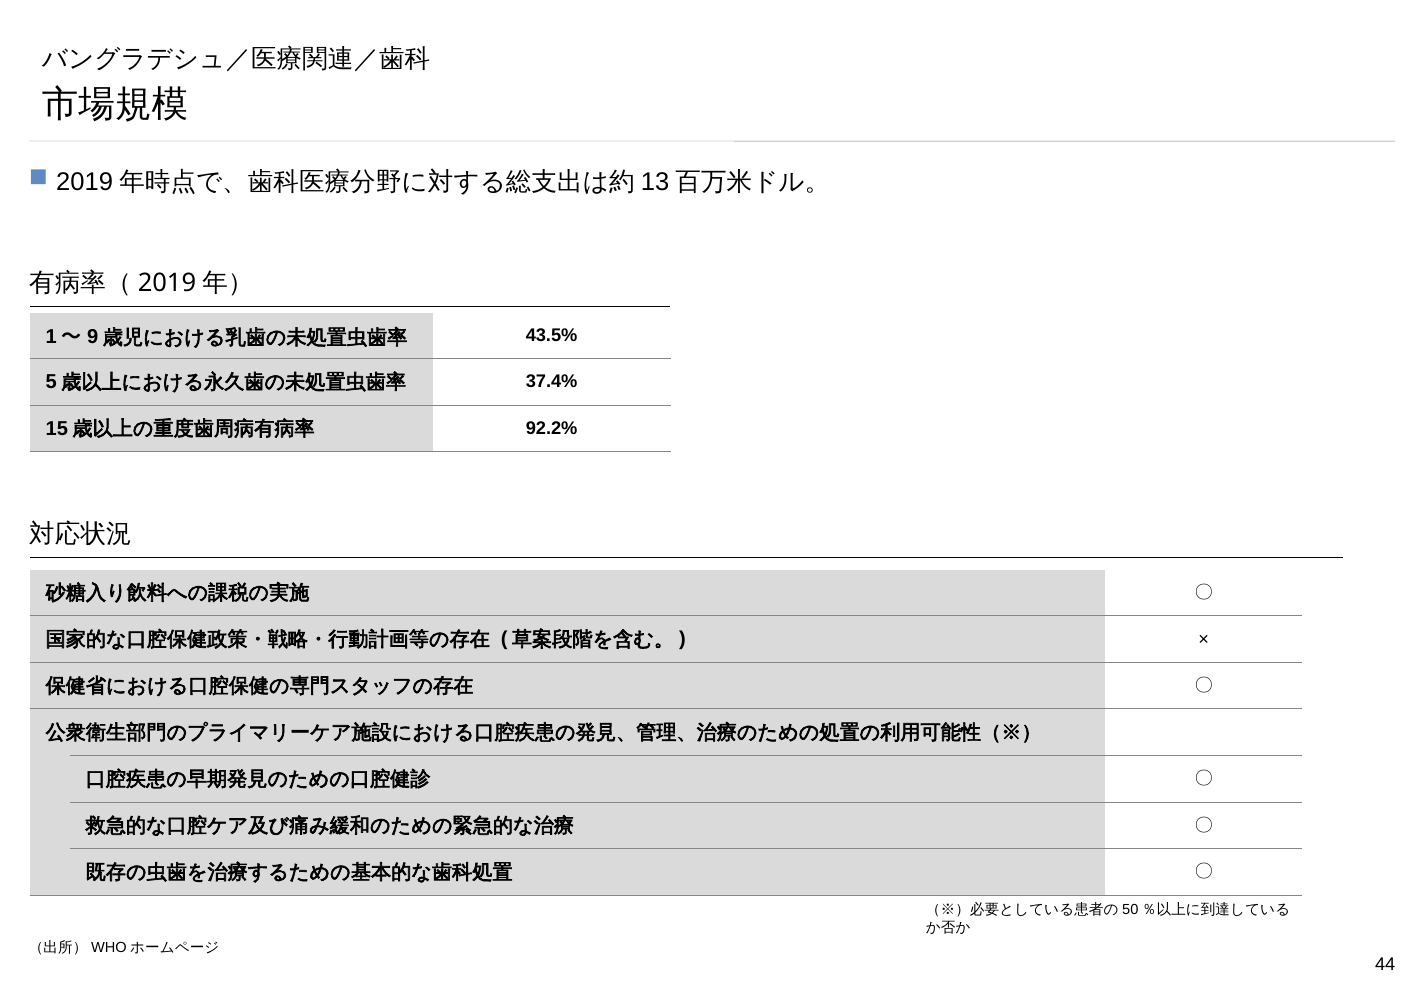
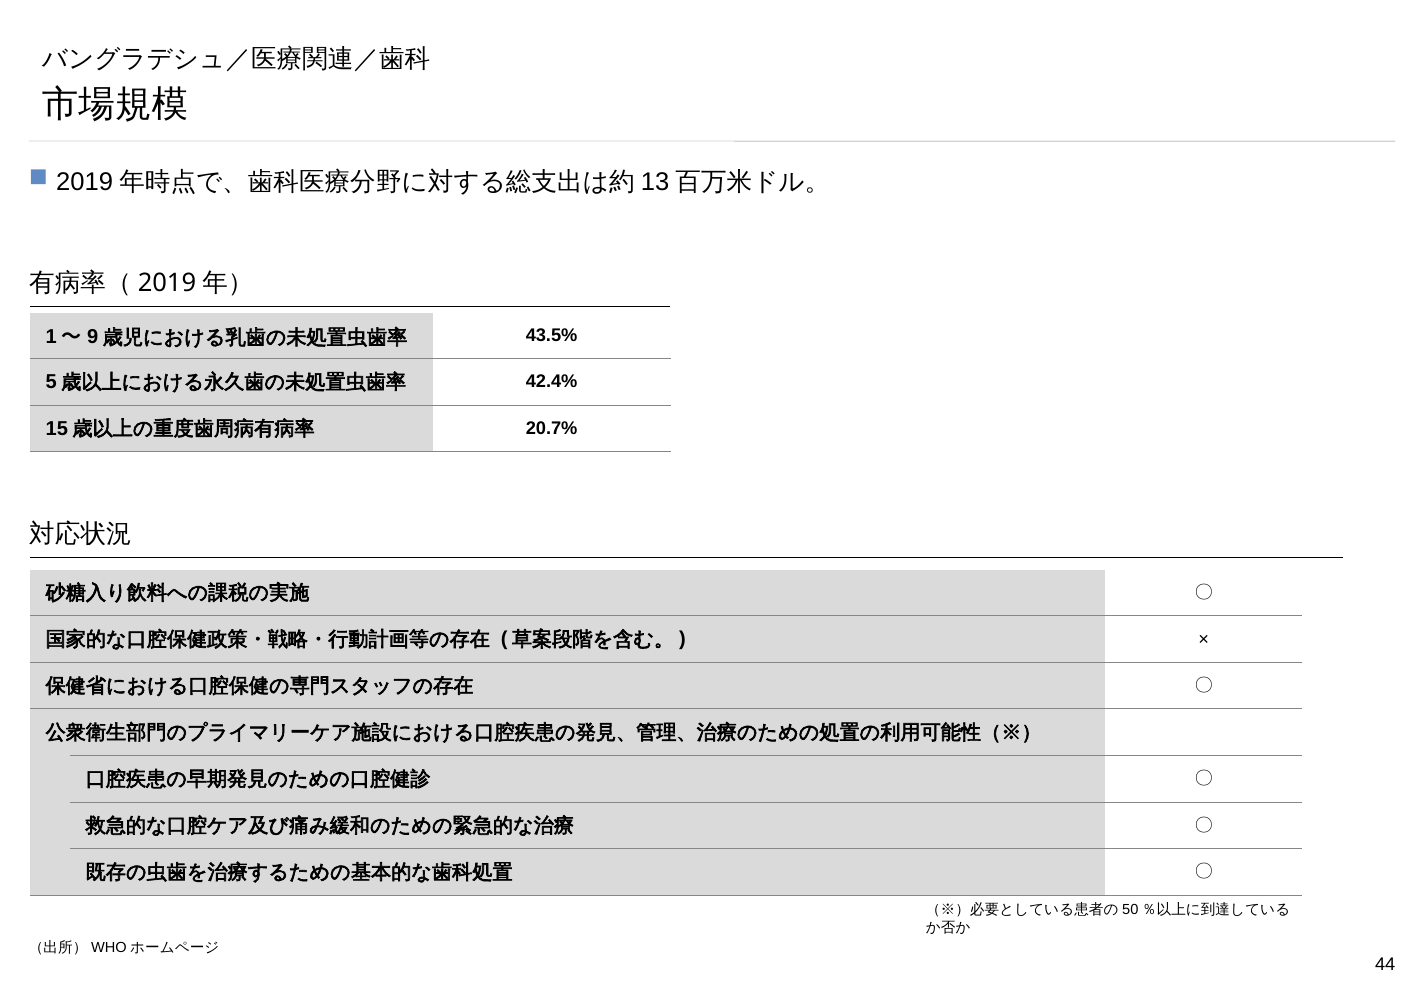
37.4%: 37.4% -> 42.4%
92.2%: 92.2% -> 20.7%
